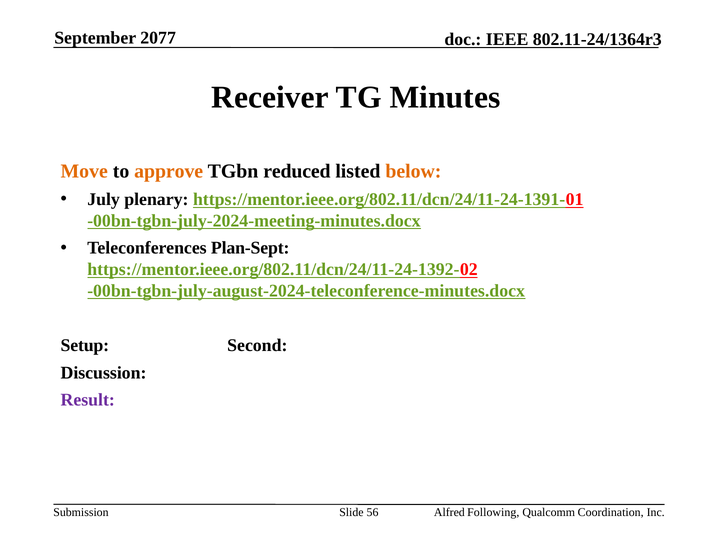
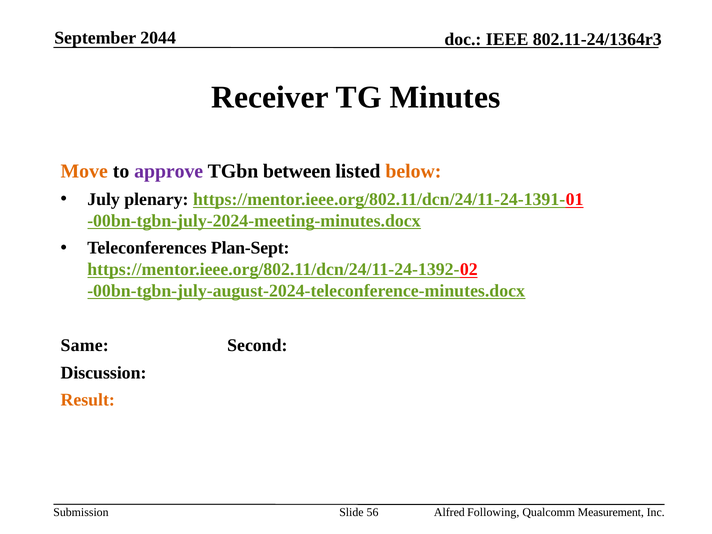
2077: 2077 -> 2044
approve colour: orange -> purple
reduced: reduced -> between
Setup: Setup -> Same
Result colour: purple -> orange
Coordination: Coordination -> Measurement
